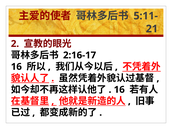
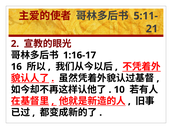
2:16-17: 2:16-17 -> 1:16-17
16 at (119, 90): 16 -> 10
